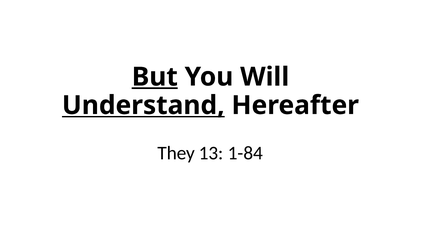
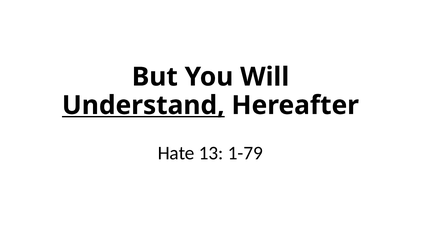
But underline: present -> none
They: They -> Hate
1-84: 1-84 -> 1-79
